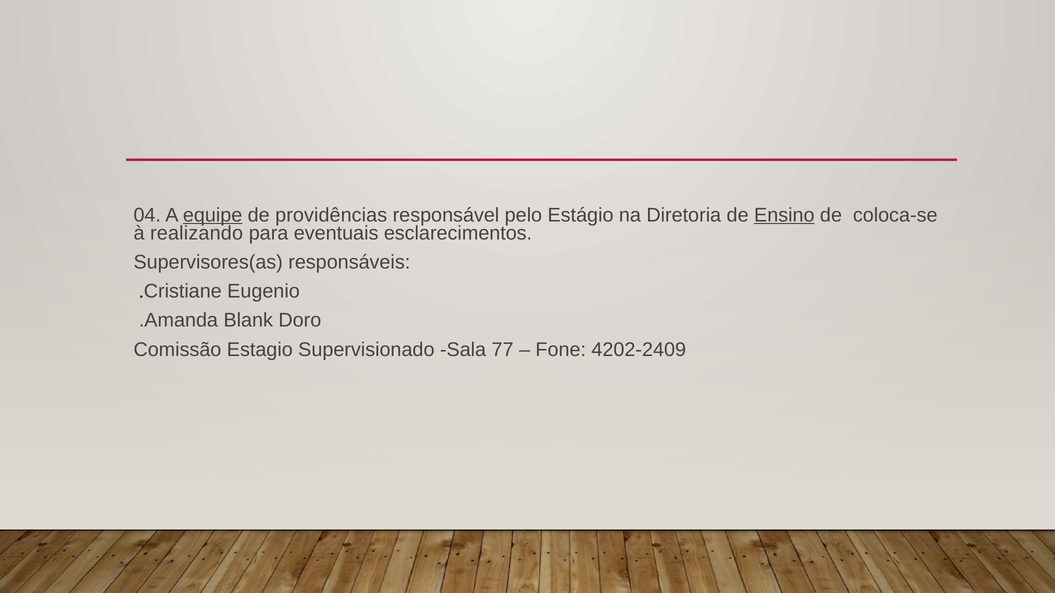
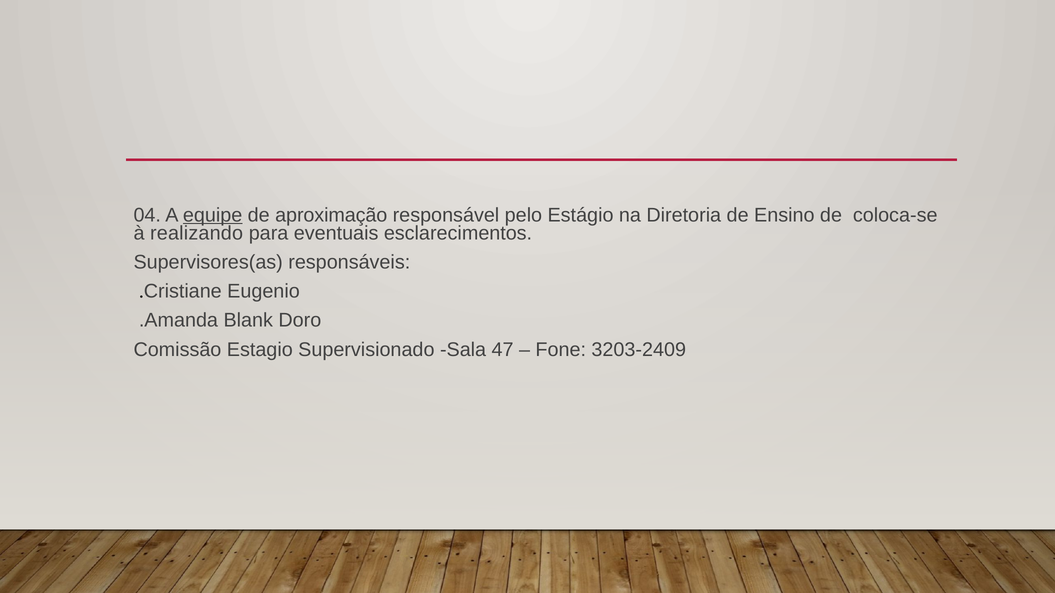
providências: providências -> aproximação
Ensino underline: present -> none
77: 77 -> 47
4202-2409: 4202-2409 -> 3203-2409
